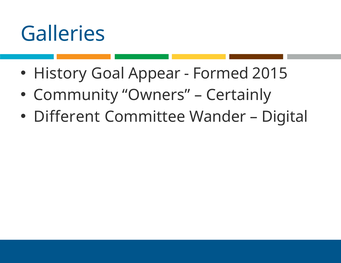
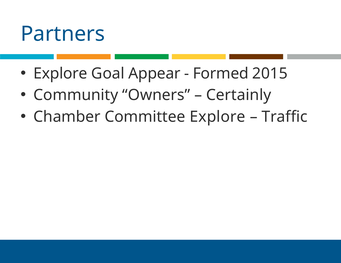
Galleries: Galleries -> Partners
History at (60, 74): History -> Explore
Different: Different -> Chamber
Committee Wander: Wander -> Explore
Digital: Digital -> Traffic
